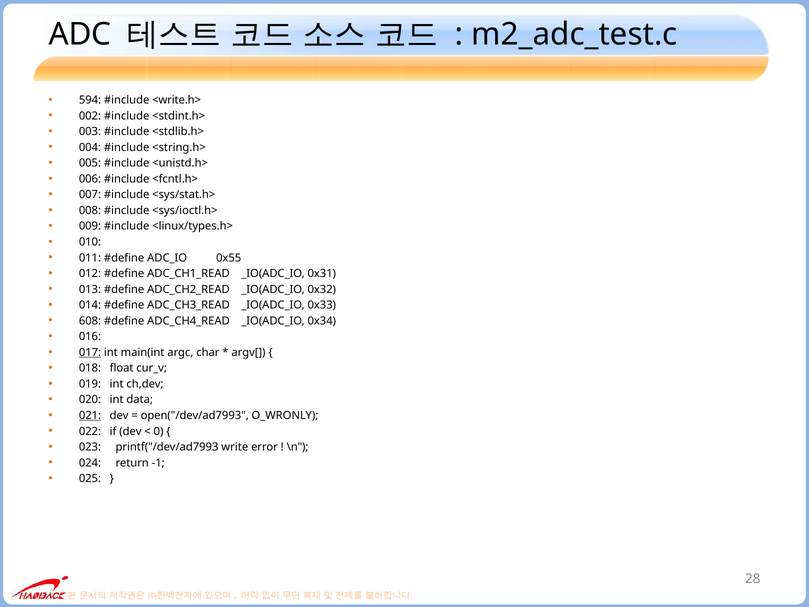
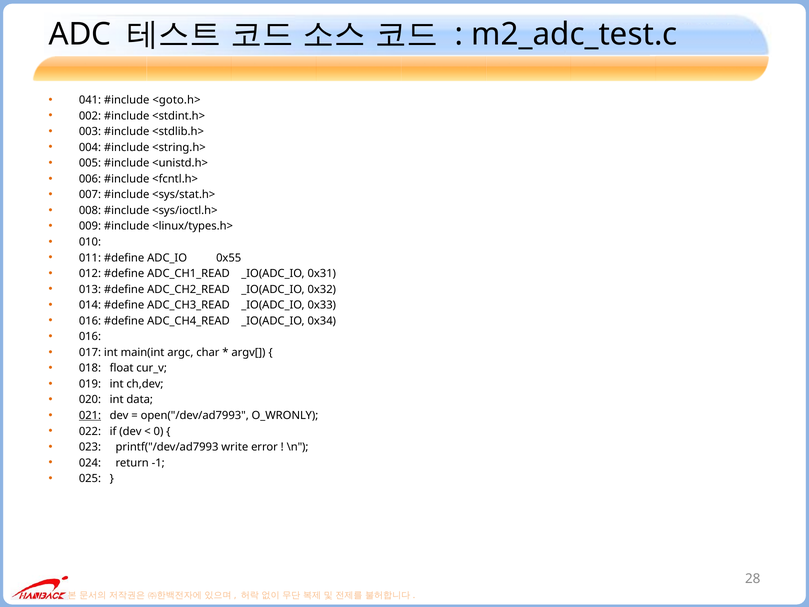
594: 594 -> 041
<write.h>: <write.h> -> <goto.h>
608 at (90, 321): 608 -> 016
017 underline: present -> none
